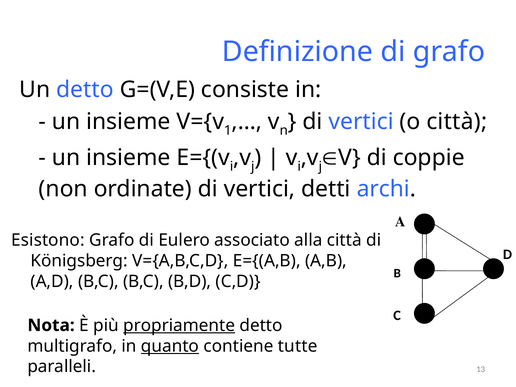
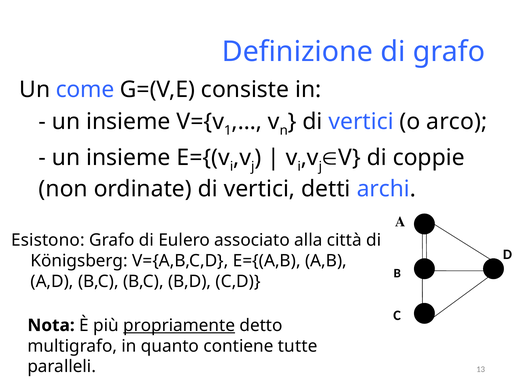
Un detto: detto -> come
o città: città -> arco
quanto underline: present -> none
